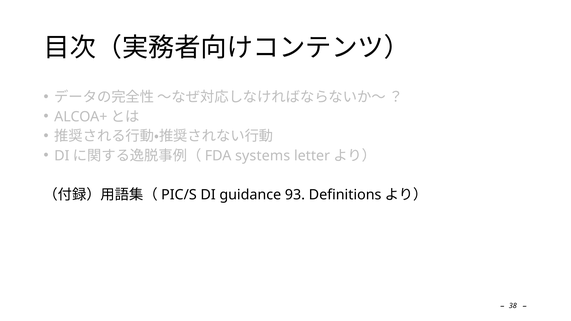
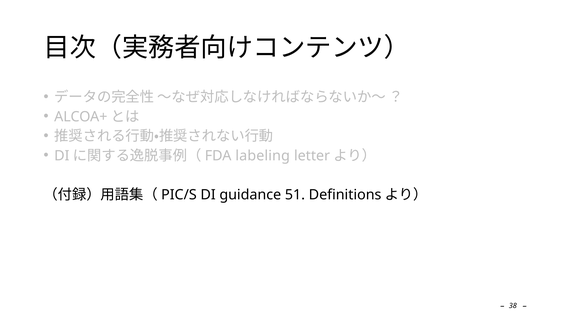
systems: systems -> labeling
93: 93 -> 51
